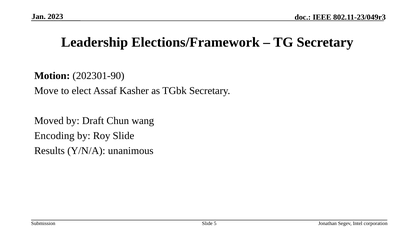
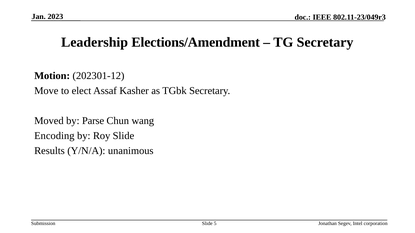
Elections/Framework: Elections/Framework -> Elections/Amendment
202301-90: 202301-90 -> 202301-12
Draft: Draft -> Parse
